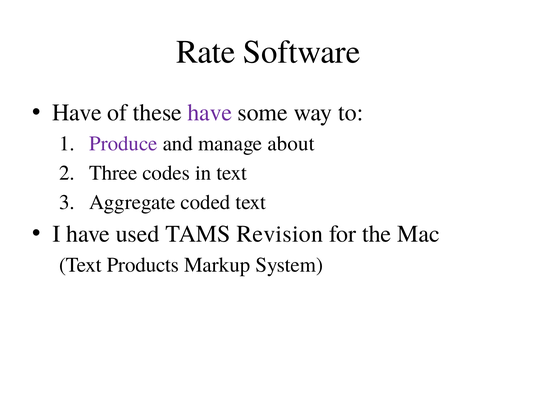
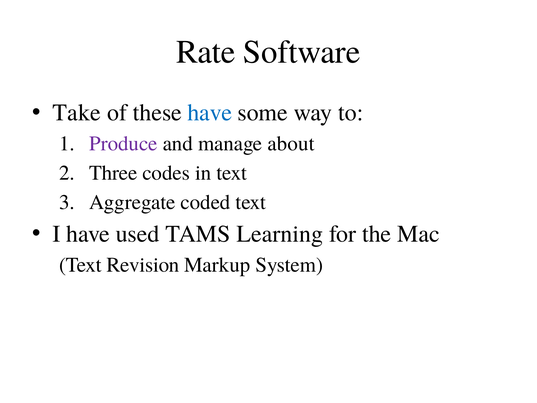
Have at (77, 113): Have -> Take
have at (210, 113) colour: purple -> blue
Revision: Revision -> Learning
Products: Products -> Revision
